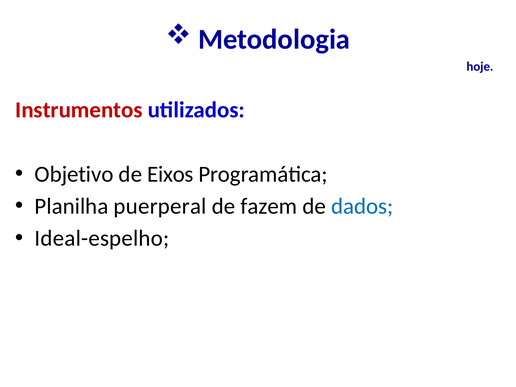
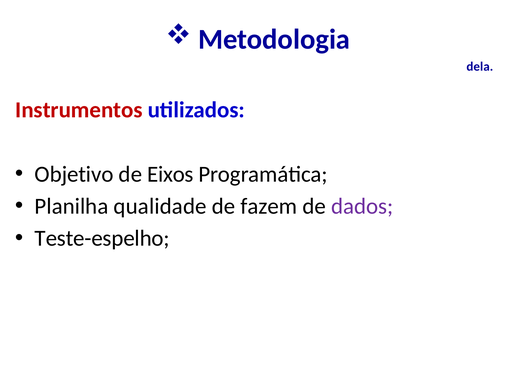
hoje: hoje -> dela
puerperal: puerperal -> qualidade
dados colour: blue -> purple
Ideal-espelho: Ideal-espelho -> Teste-espelho
